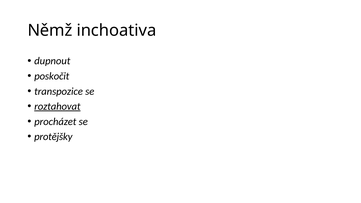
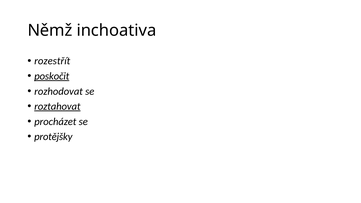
dupnout: dupnout -> rozestřít
poskočit underline: none -> present
transpozice: transpozice -> rozhodovat
